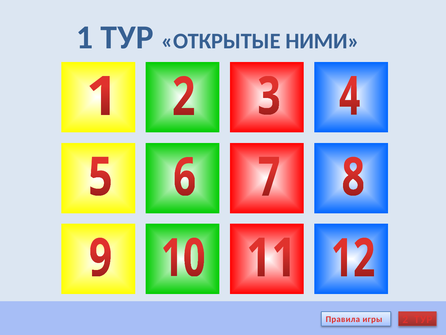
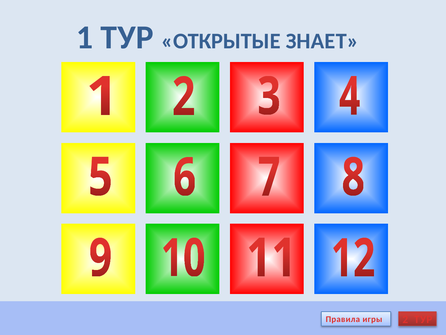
НИМИ: НИМИ -> ЗНАЕТ
